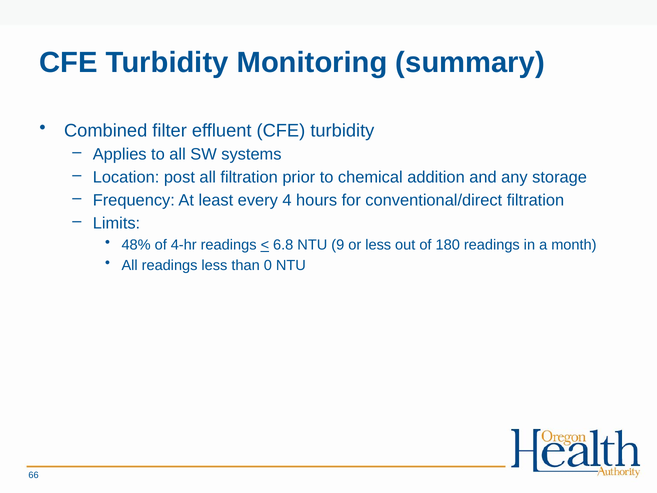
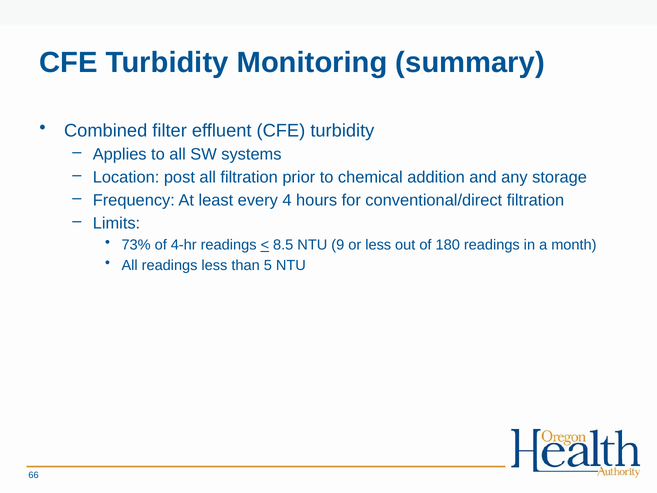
48%: 48% -> 73%
6.8: 6.8 -> 8.5
0: 0 -> 5
